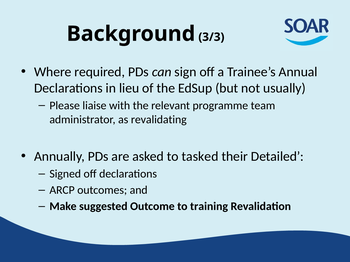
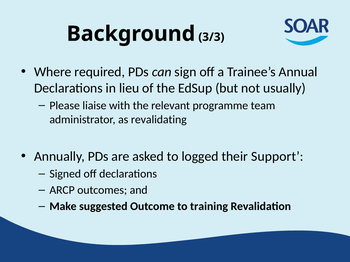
tasked: tasked -> logged
Detailed: Detailed -> Support
